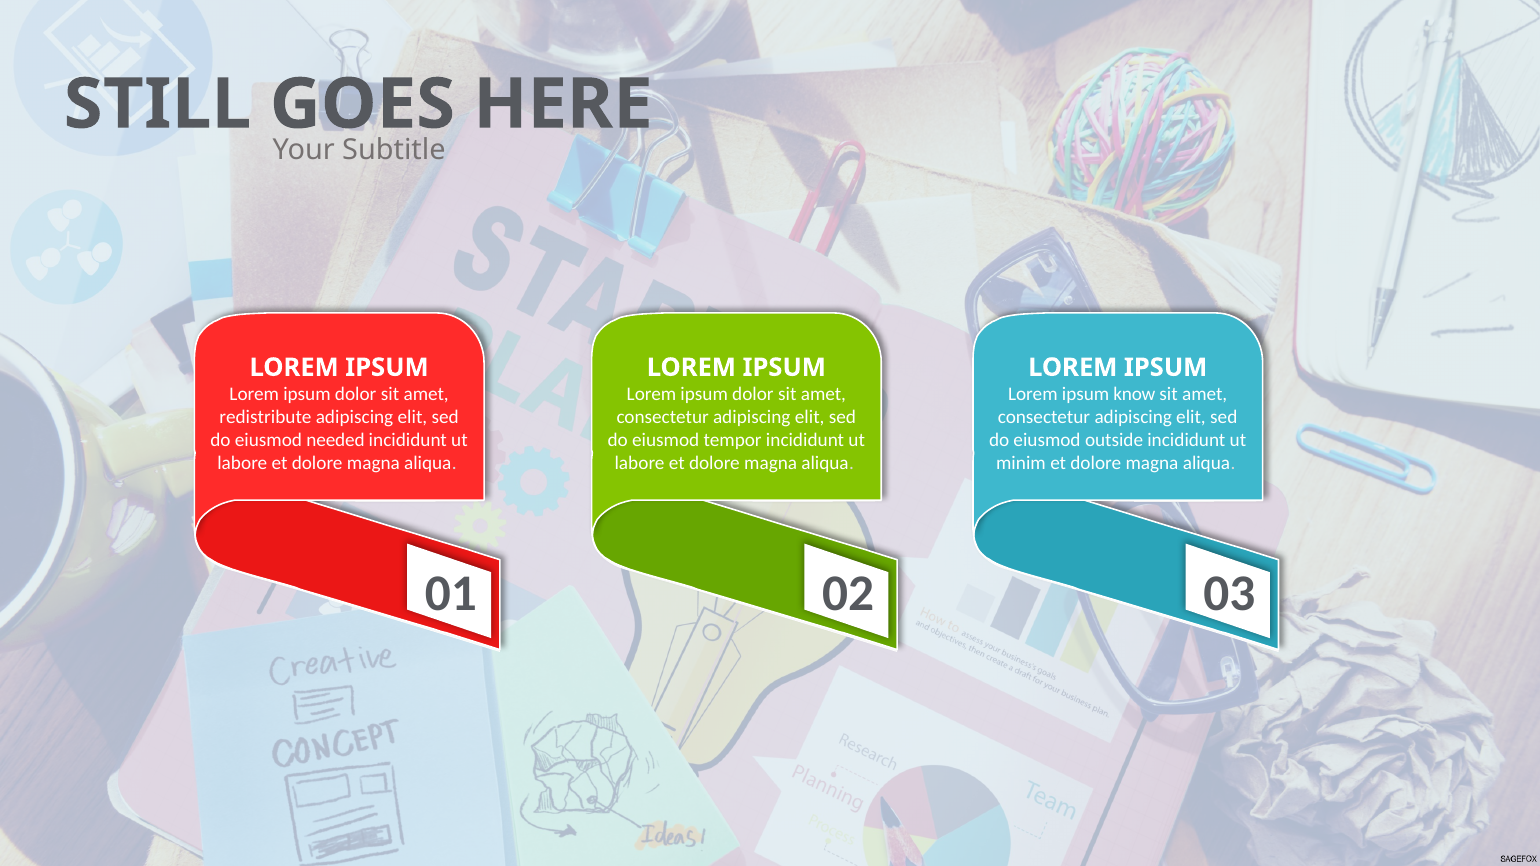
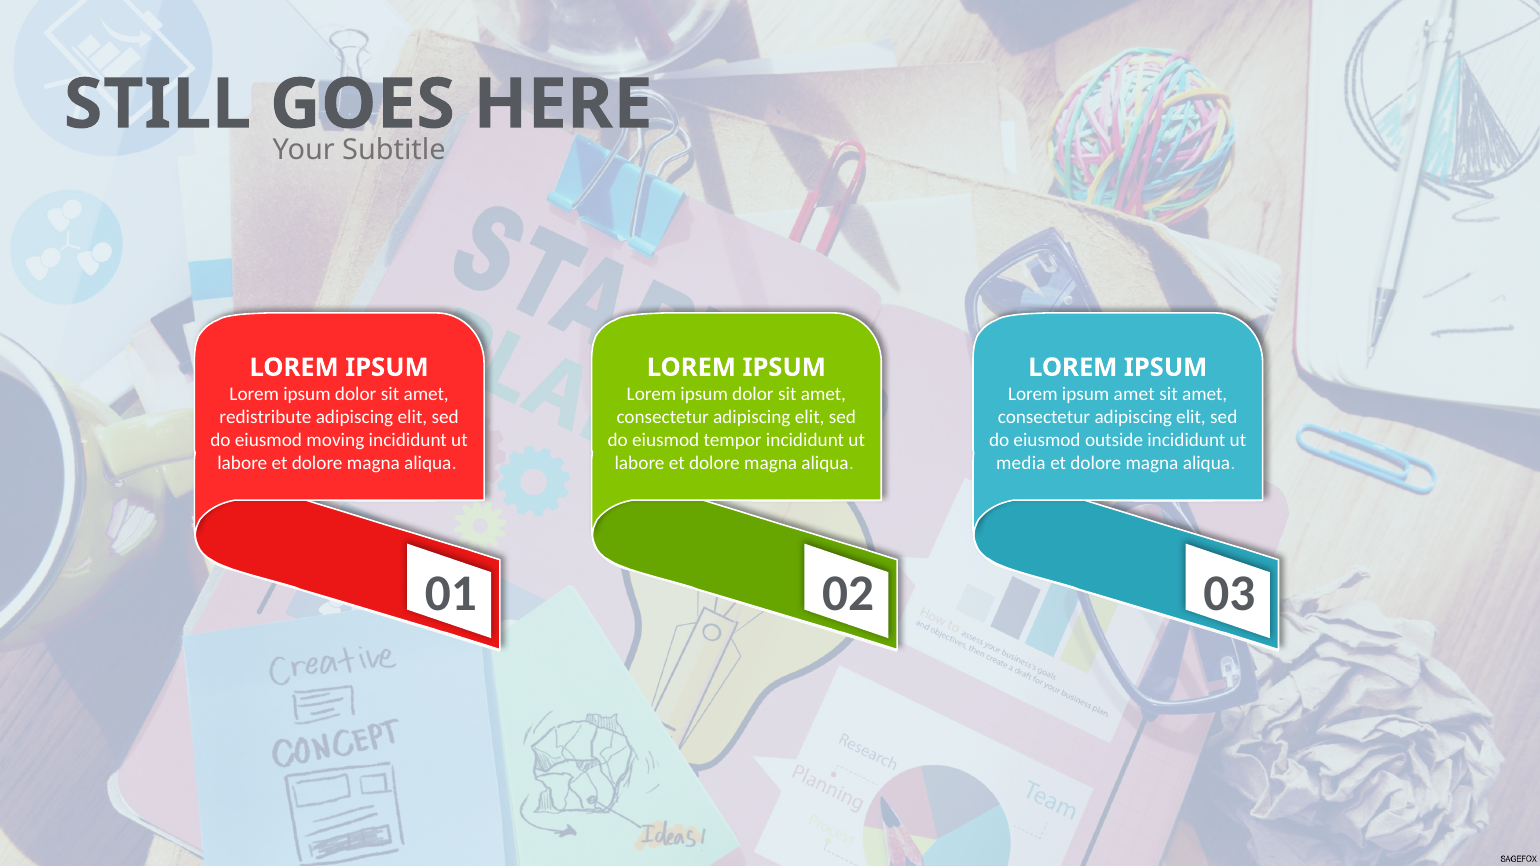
ipsum know: know -> amet
needed: needed -> moving
minim: minim -> media
